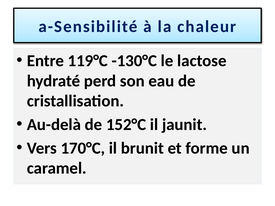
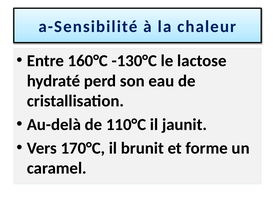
119°C: 119°C -> 160°C
152°C: 152°C -> 110°C
